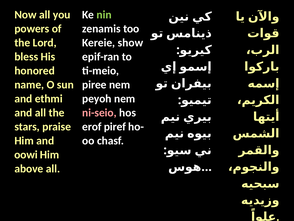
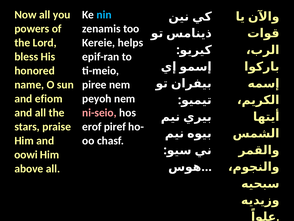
nin colour: light green -> light blue
show: show -> helps
ethmi: ethmi -> efiom
